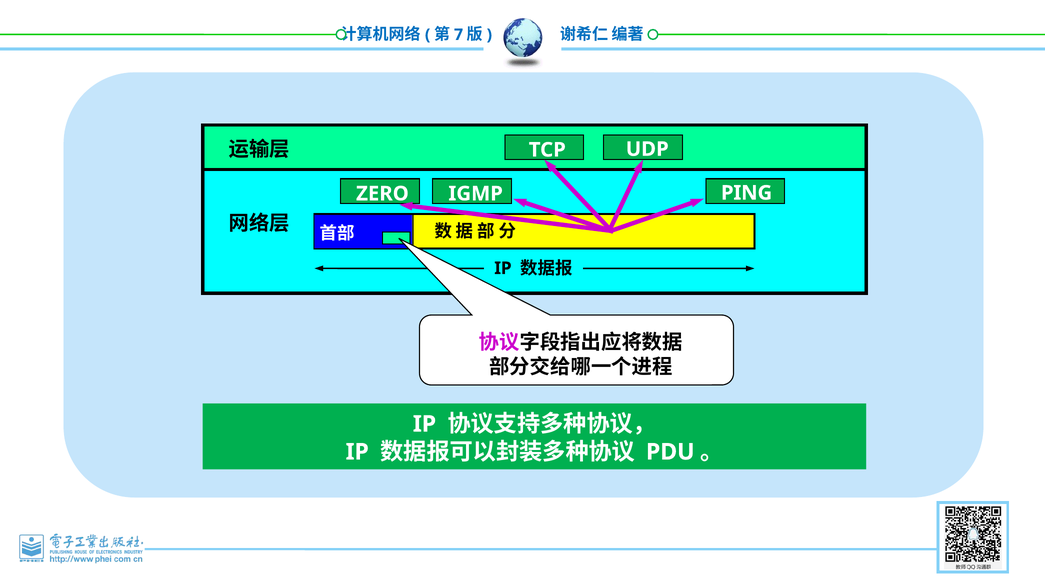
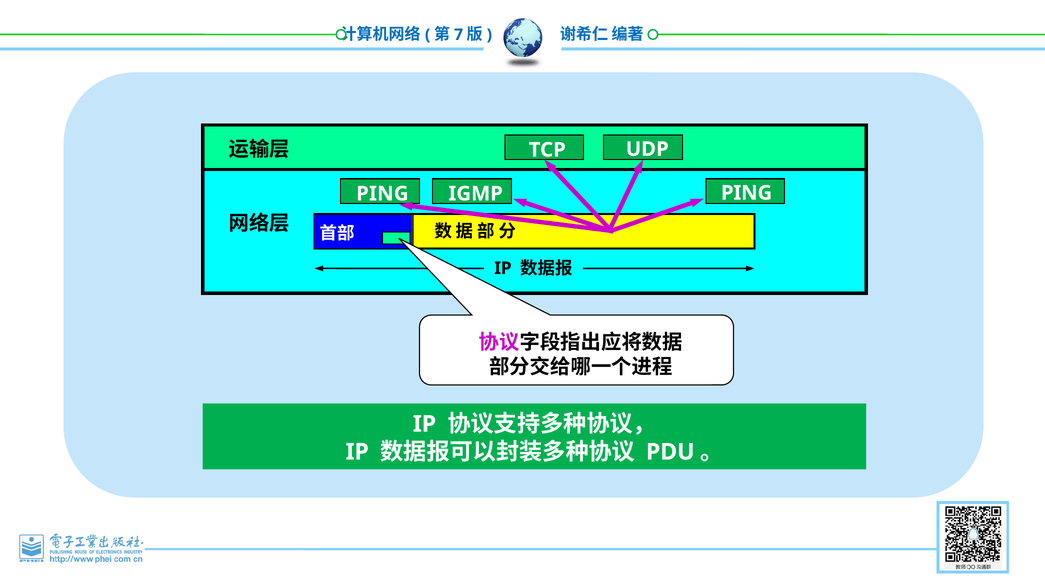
ZERO at (382, 194): ZERO -> PING
